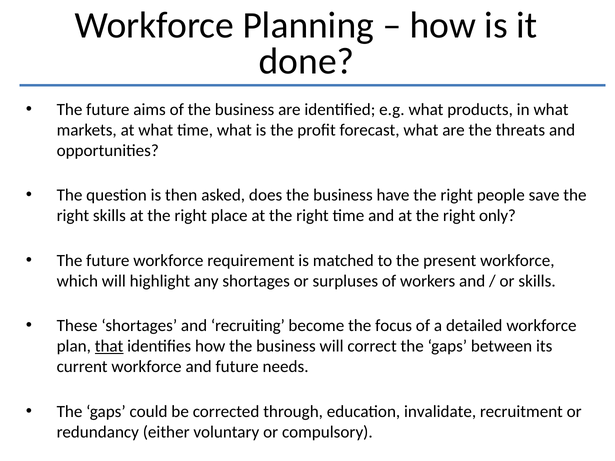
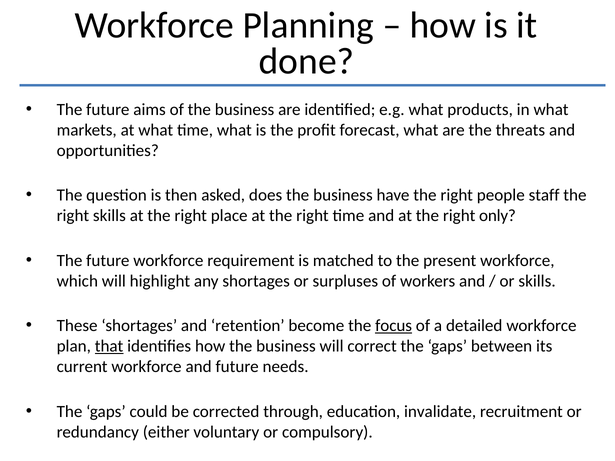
save: save -> staff
recruiting: recruiting -> retention
focus underline: none -> present
